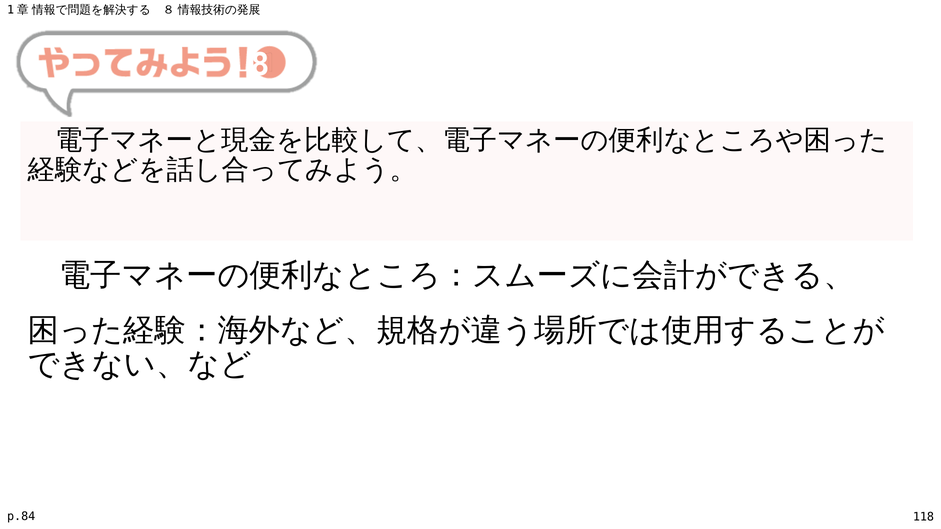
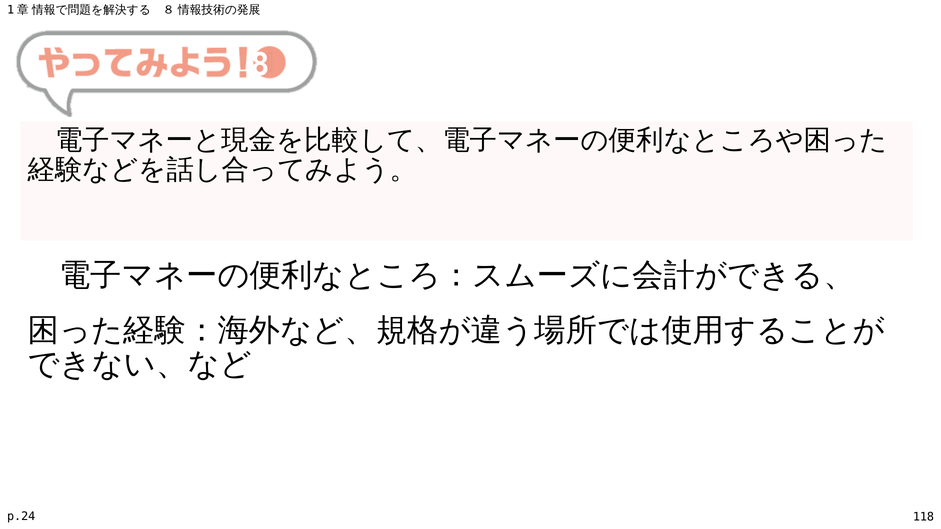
p.84: p.84 -> p.24
